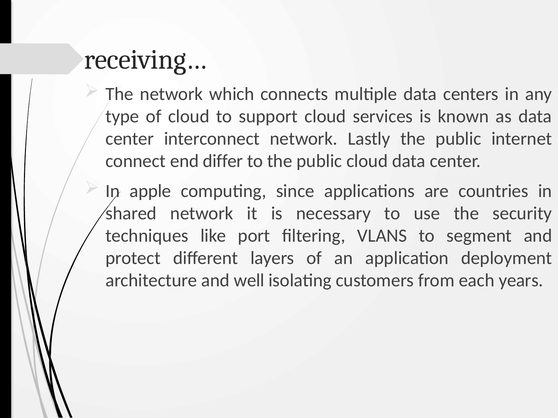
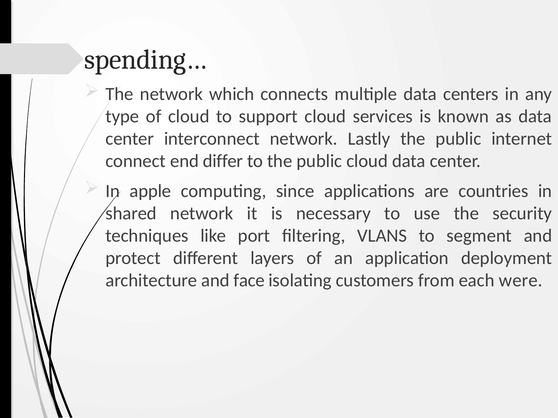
receiving…: receiving… -> spending…
well: well -> face
years: years -> were
